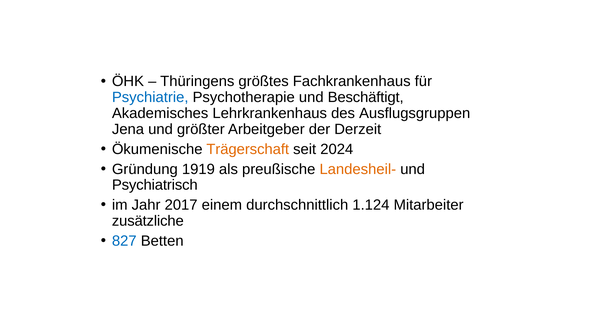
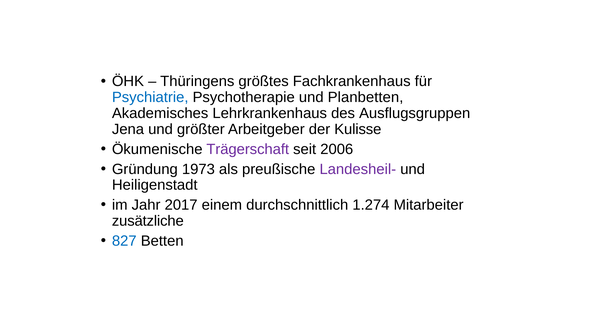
Beschäftigt: Beschäftigt -> Planbetten
Derzeit: Derzeit -> Kulisse
Trägerschaft colour: orange -> purple
2024: 2024 -> 2006
1919: 1919 -> 1973
Landesheil- colour: orange -> purple
Psychiatrisch: Psychiatrisch -> Heiligenstadt
1.124: 1.124 -> 1.274
